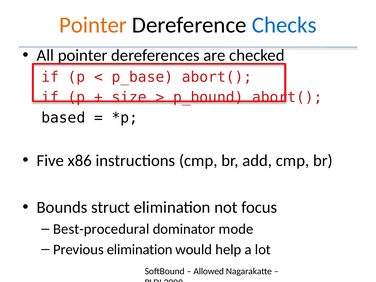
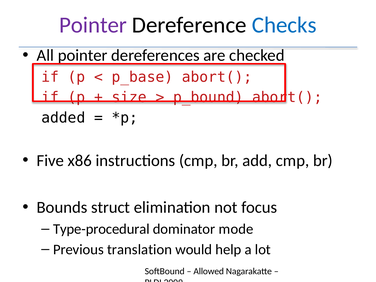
Pointer at (93, 25) colour: orange -> purple
based: based -> added
Best-procedural: Best-procedural -> Type-procedural
Previous elimination: elimination -> translation
